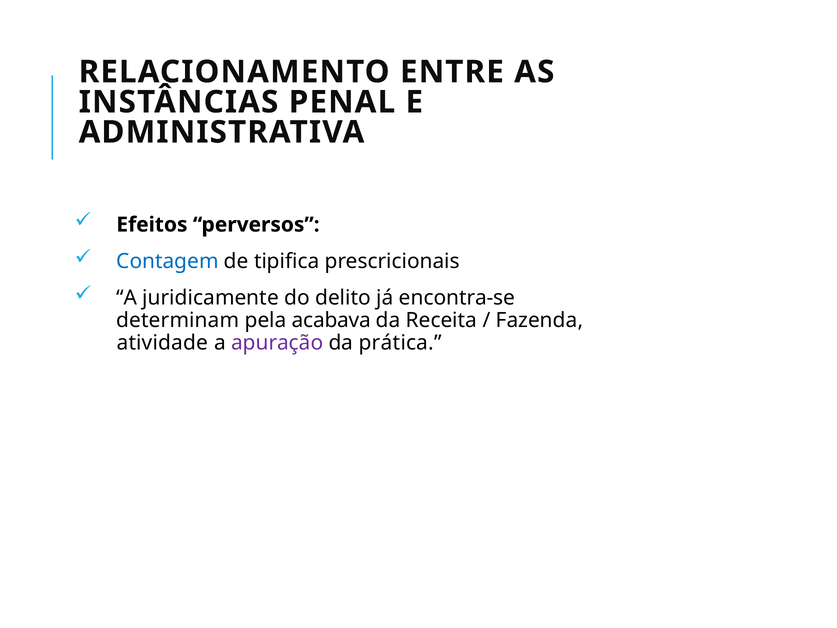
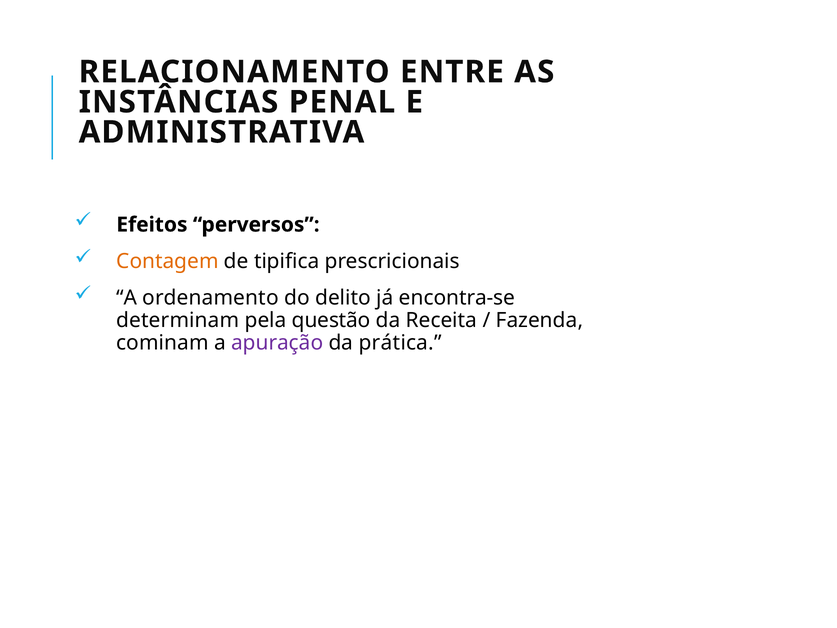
Contagem colour: blue -> orange
juridicamente: juridicamente -> ordenamento
acabava: acabava -> questão
atividade: atividade -> cominam
